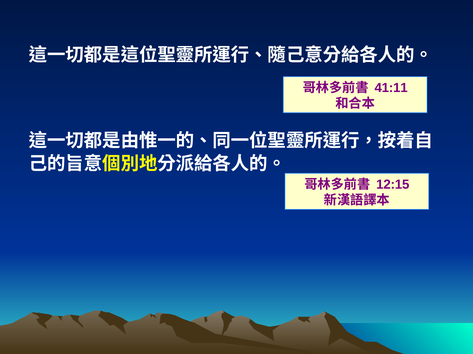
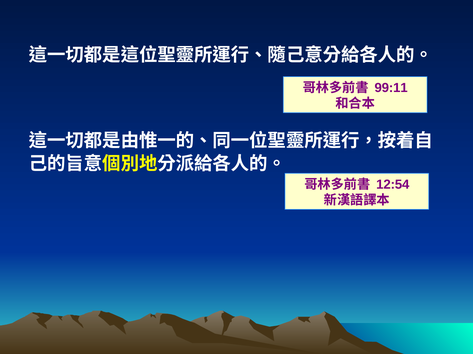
41:11: 41:11 -> 99:11
12:15: 12:15 -> 12:54
